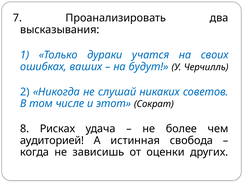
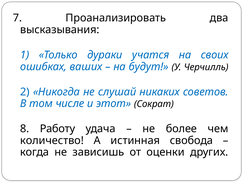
Рисках: Рисках -> Работу
аудиторией: аудиторией -> количество
